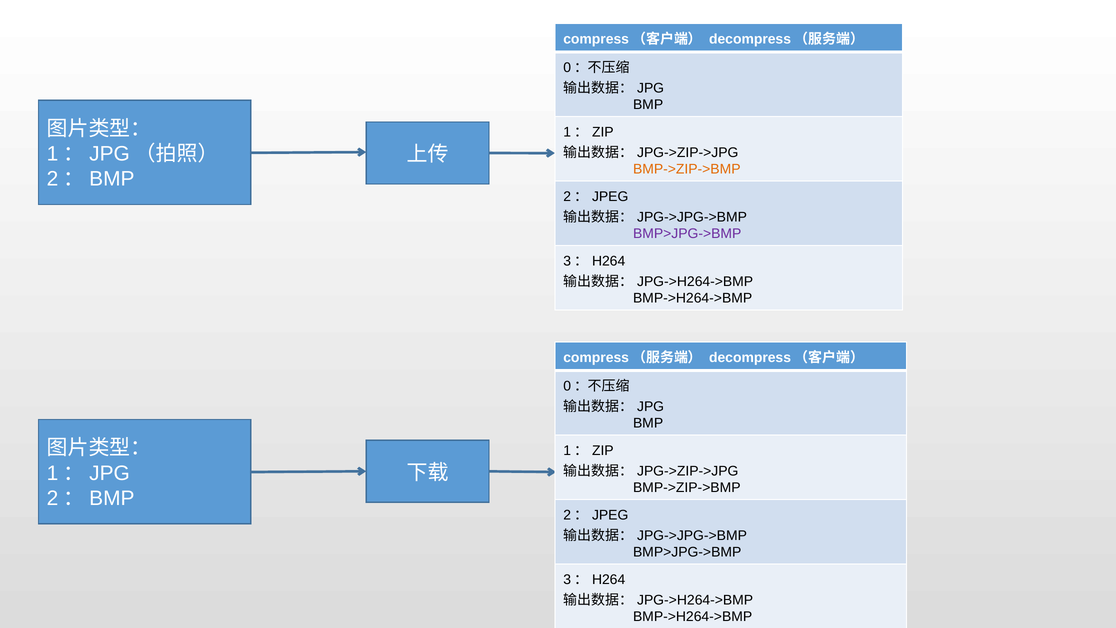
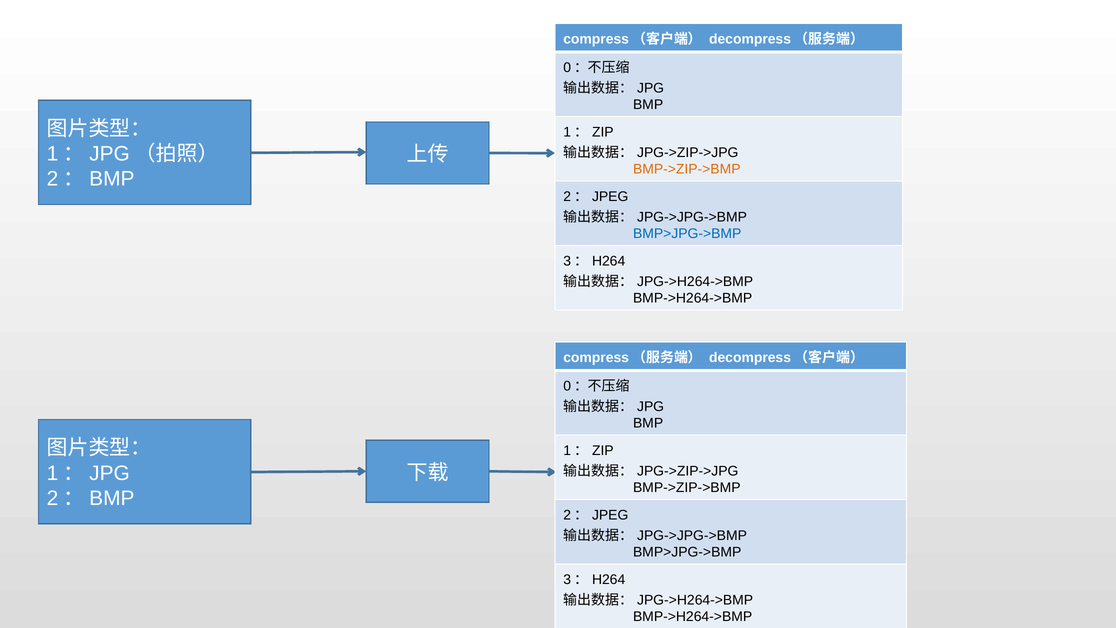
BMP>JPG->BMP at (687, 234) colour: purple -> blue
